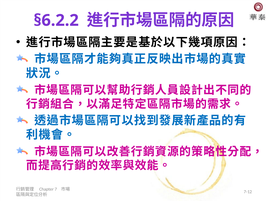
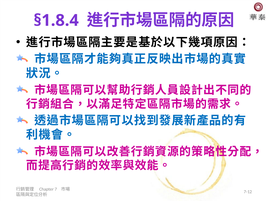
§6.2.2: §6.2.2 -> §1.8.4
